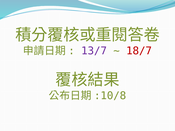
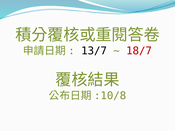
13/7 colour: purple -> black
